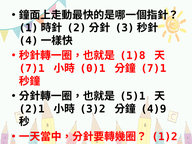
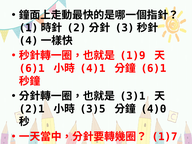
1)8: 1)8 -> 1)9
7)1 at (32, 68): 7)1 -> 6)1
0)1: 0)1 -> 4)1
7)1 at (154, 68): 7)1 -> 6)1
5)1: 5)1 -> 3)1
3)2: 3)2 -> 3)5
4)9: 4)9 -> 4)0
1)2: 1)2 -> 1)7
